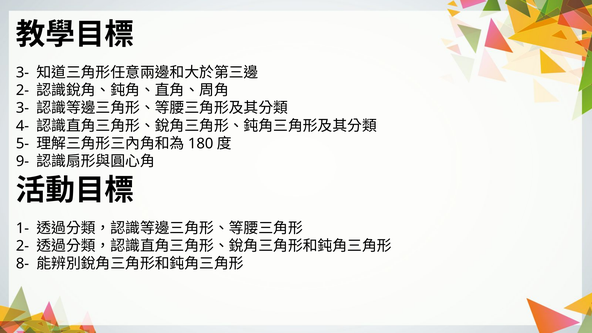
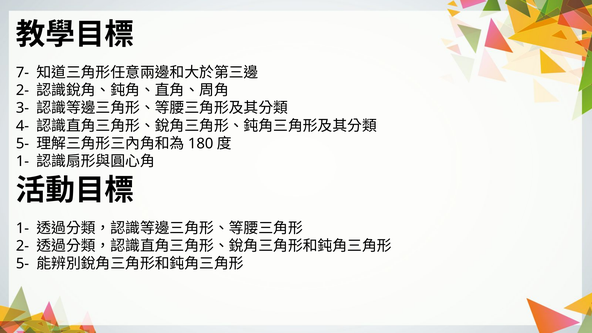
3- at (22, 73): 3- -> 7-
9- at (22, 161): 9- -> 1-
8- at (22, 264): 8- -> 5-
